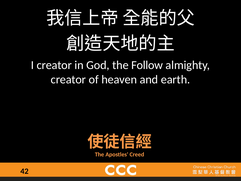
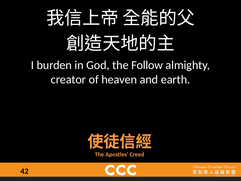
I creator: creator -> burden
